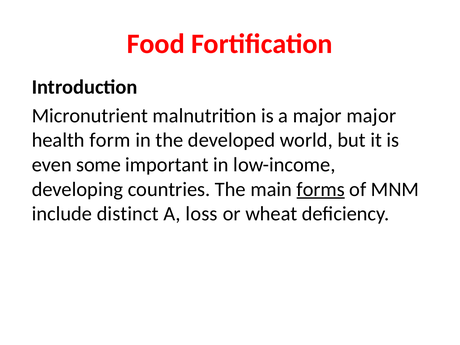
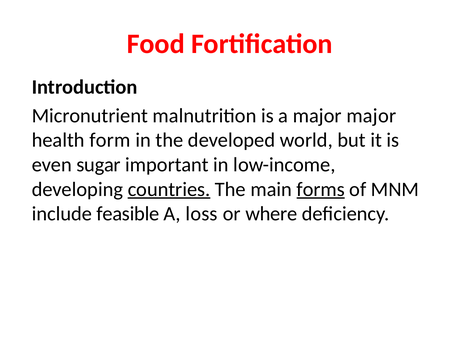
some: some -> sugar
countries underline: none -> present
distinct: distinct -> feasible
wheat: wheat -> where
